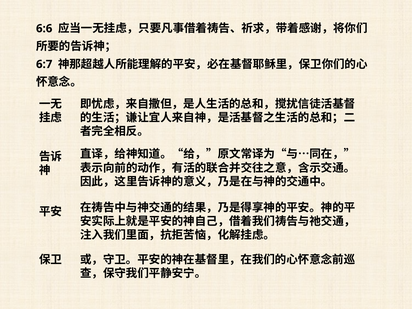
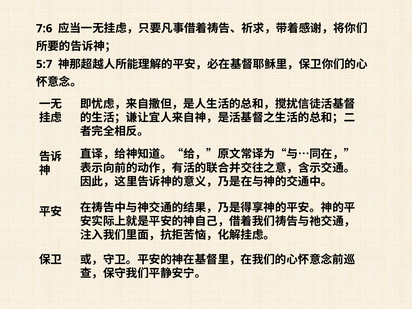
6:6: 6:6 -> 7:6
6:7: 6:7 -> 5:7
